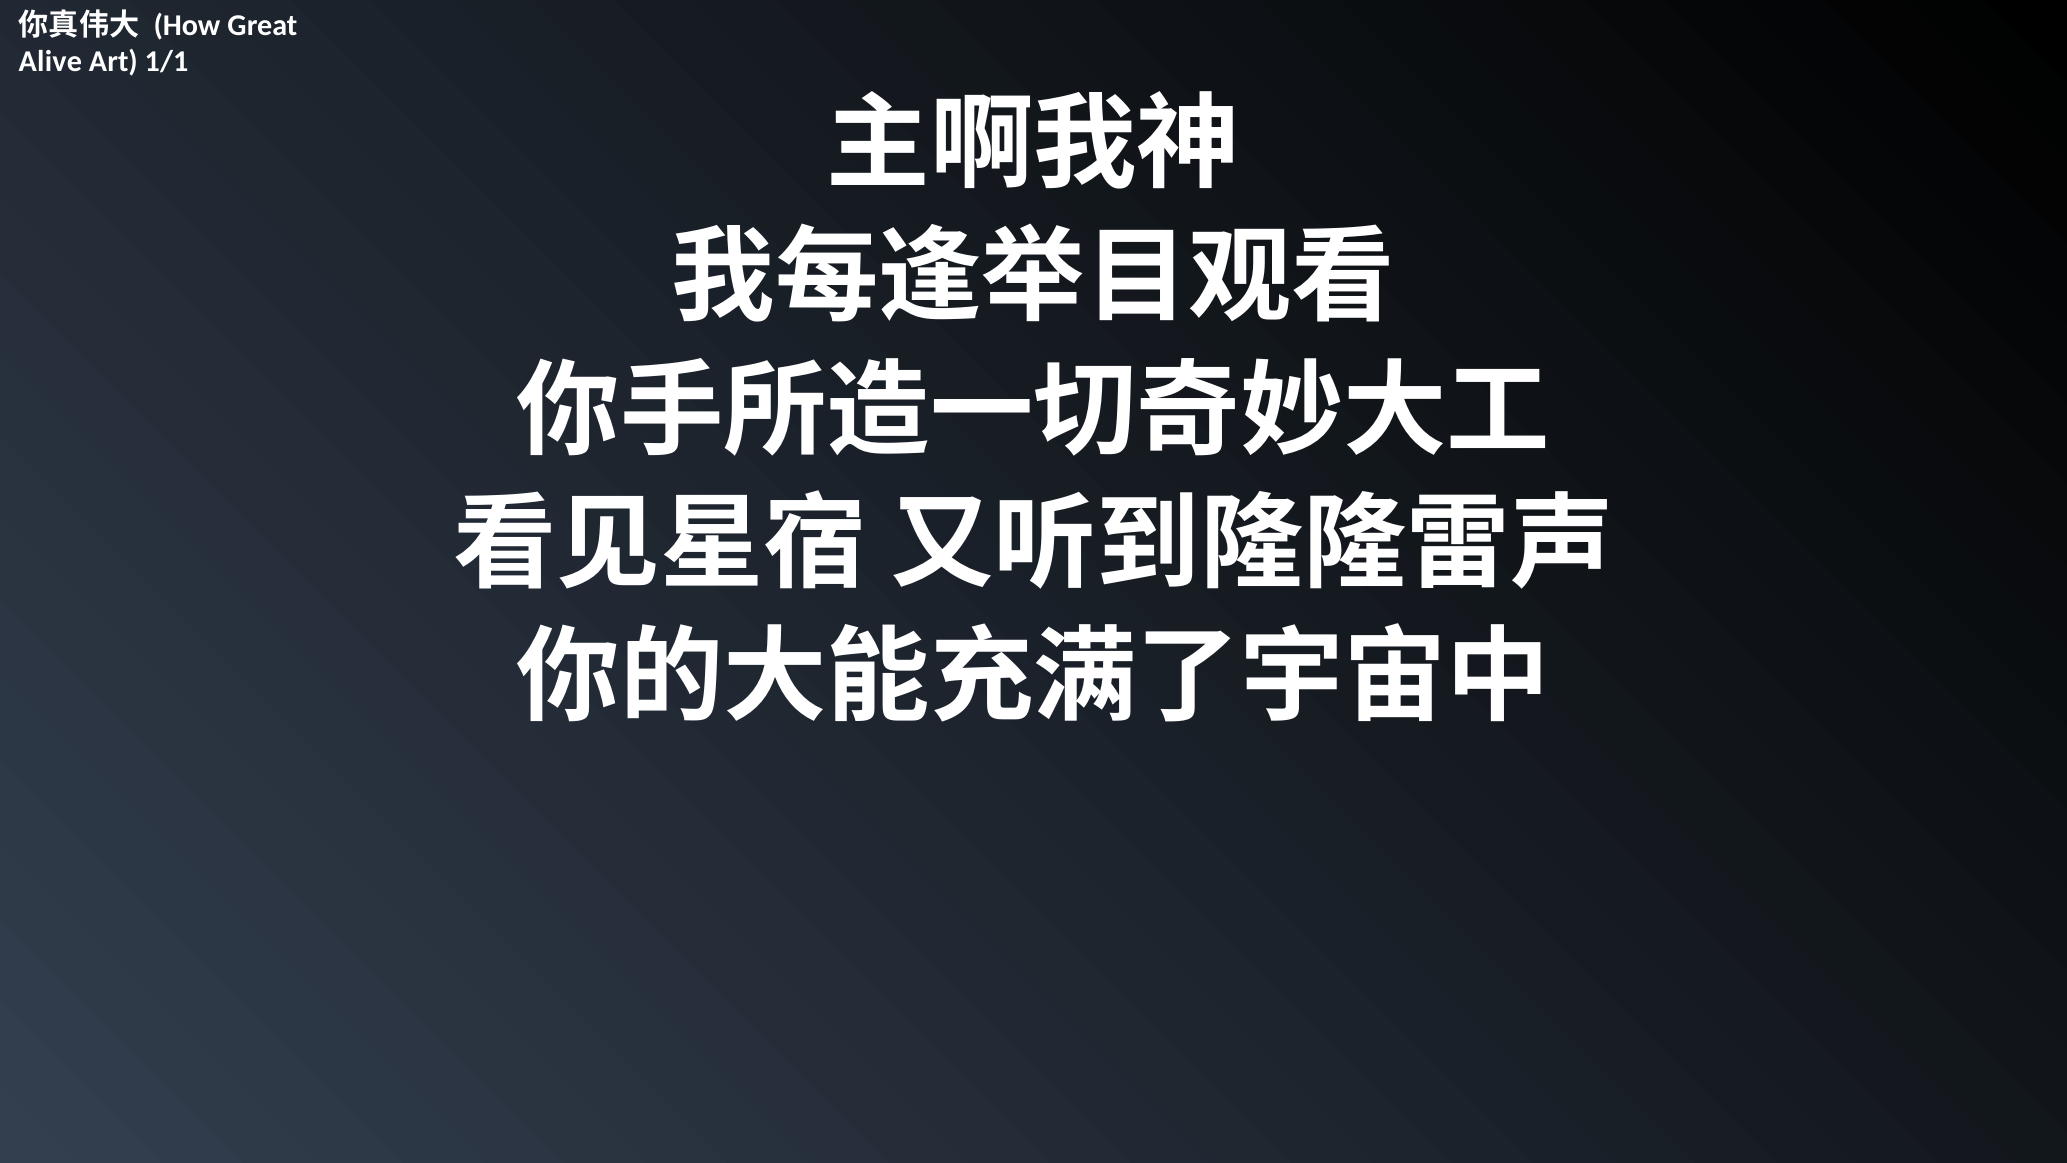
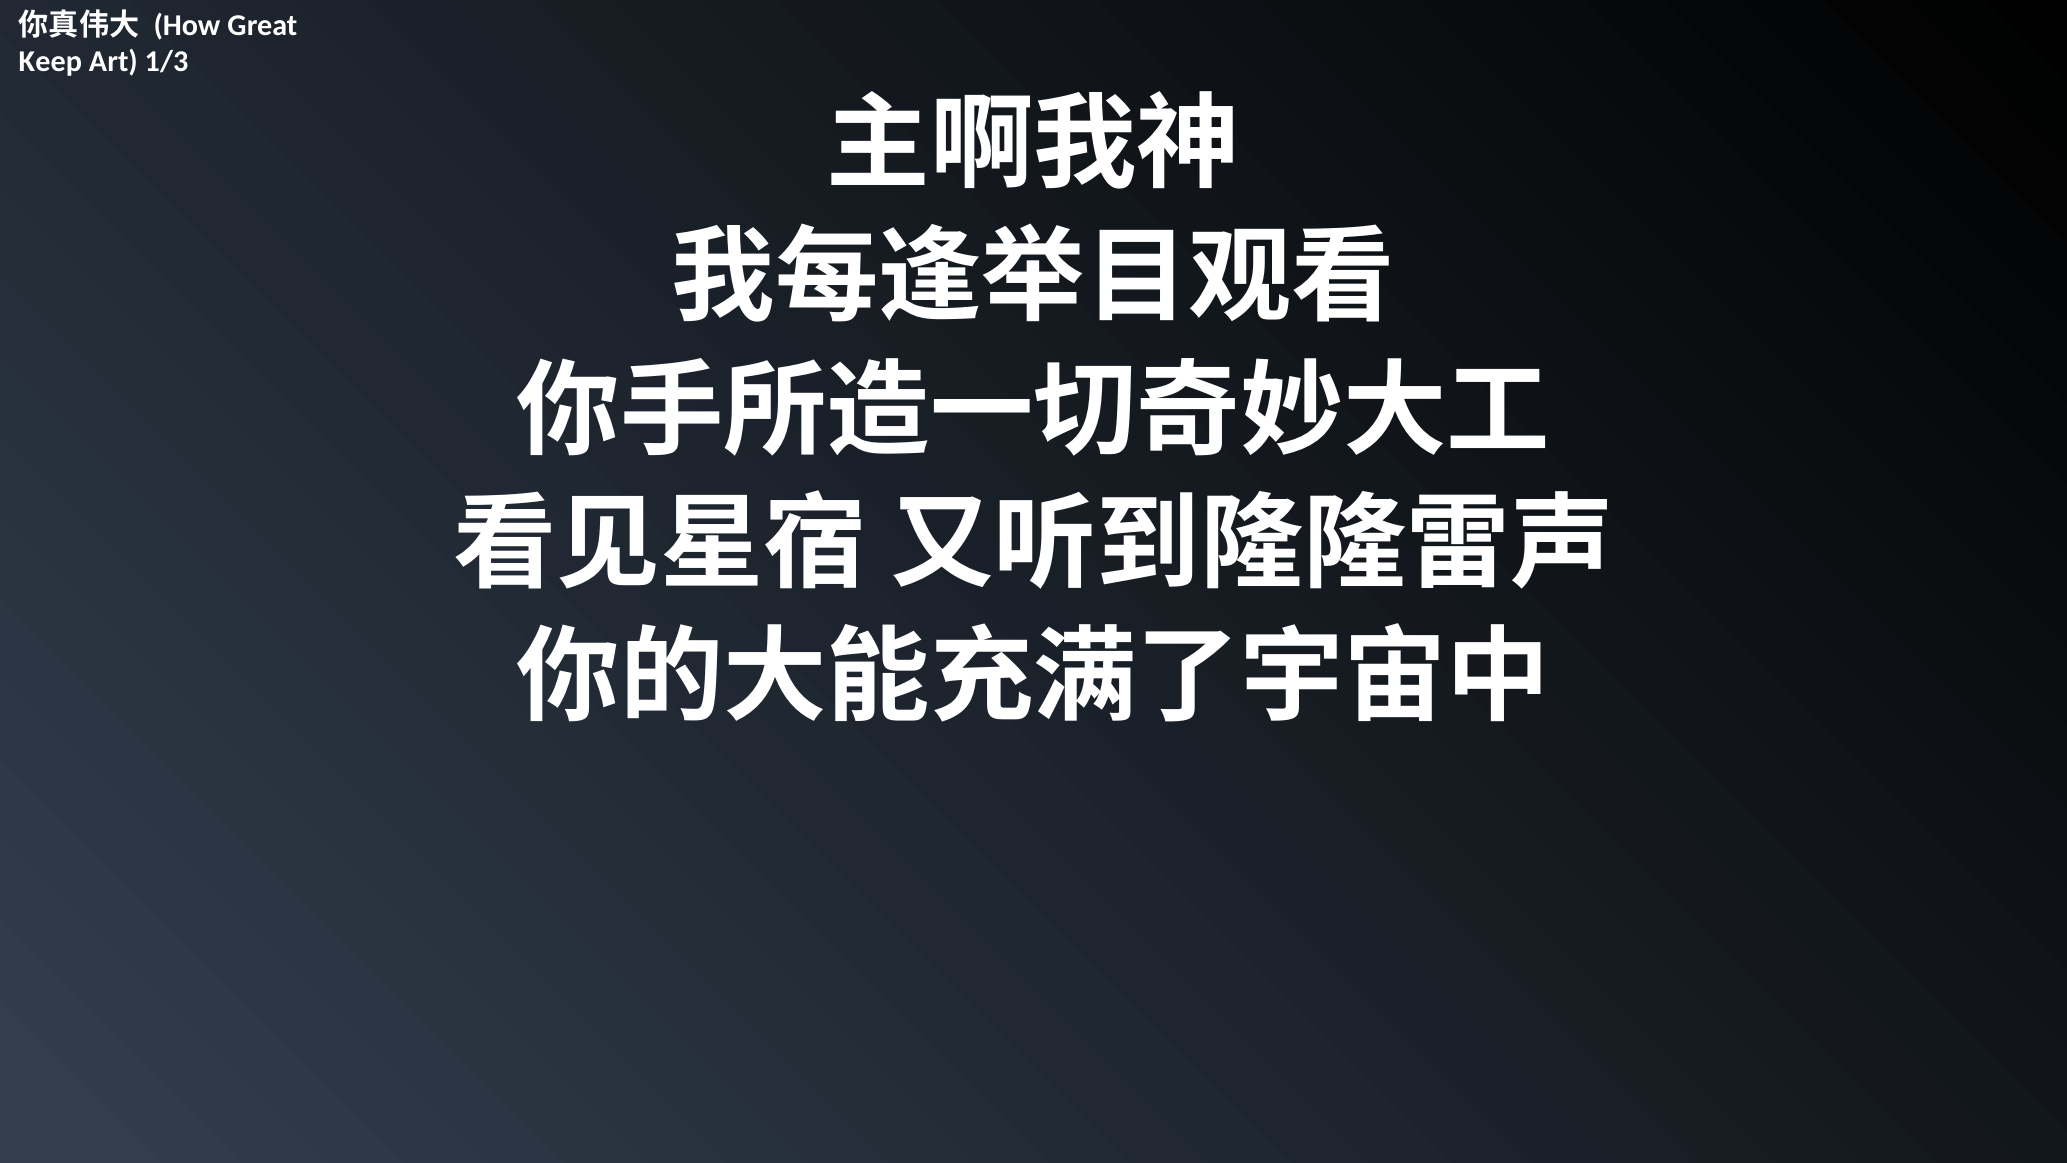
Alive: Alive -> Keep
1/1: 1/1 -> 1/3
